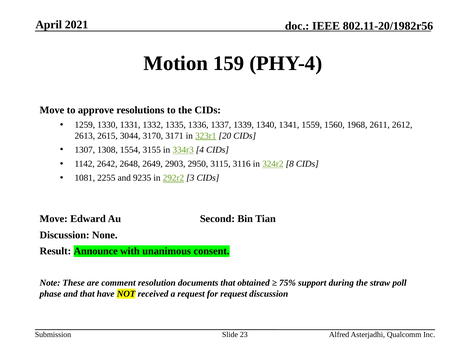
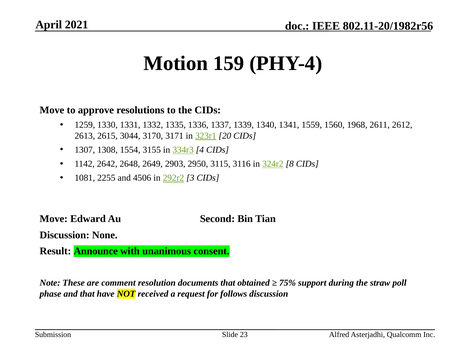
9235: 9235 -> 4506
for request: request -> follows
